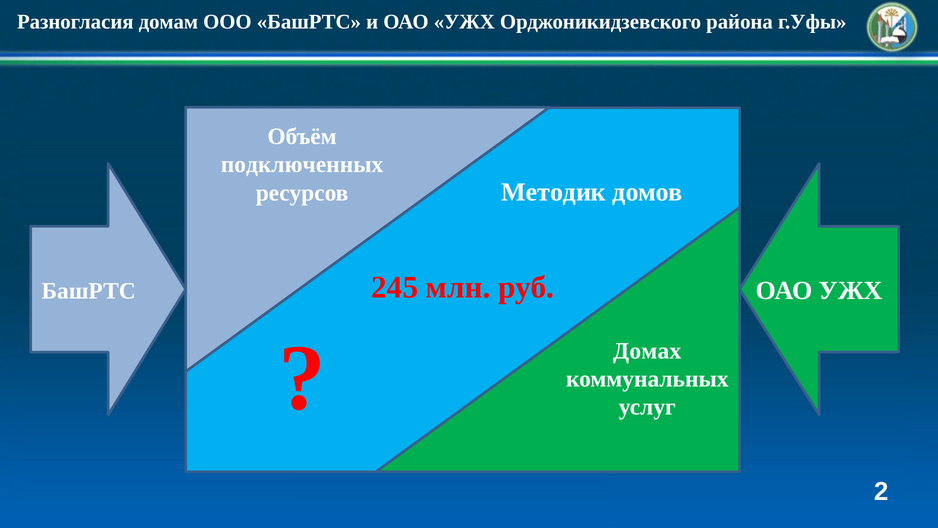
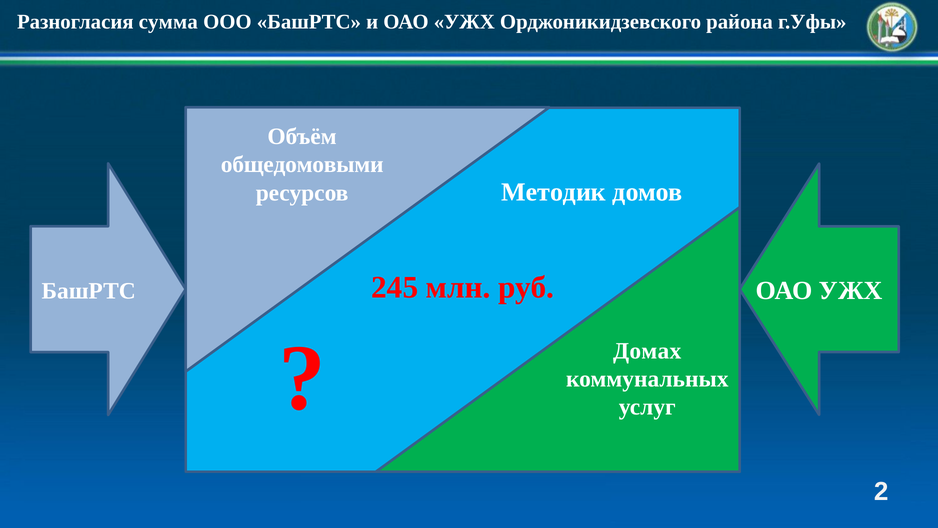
домам: домам -> сумма
подключенных: подключенных -> общедомовыми
